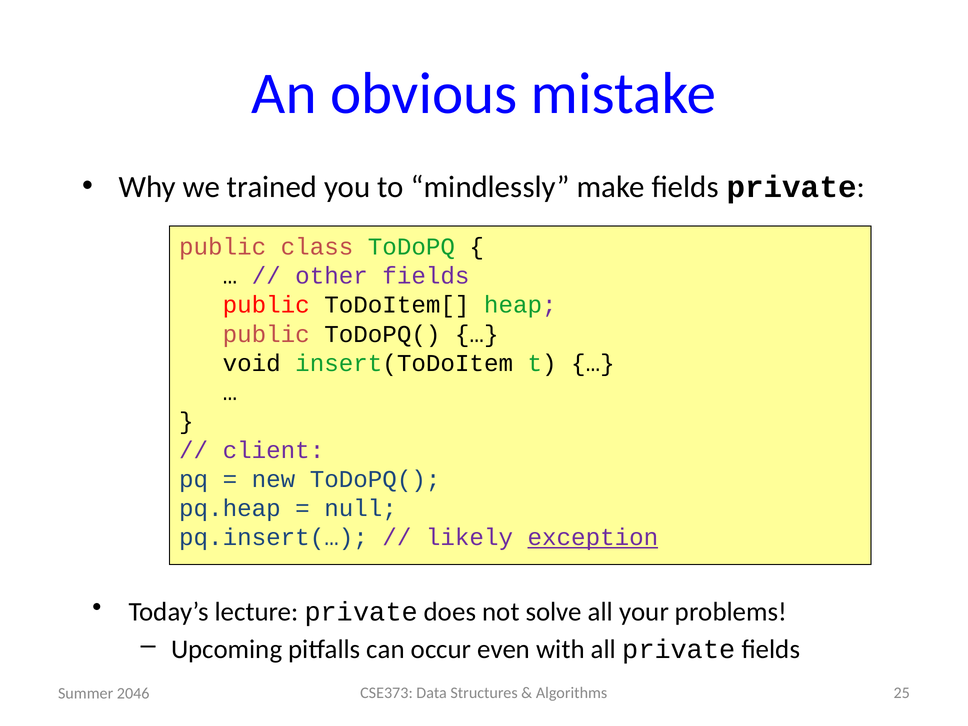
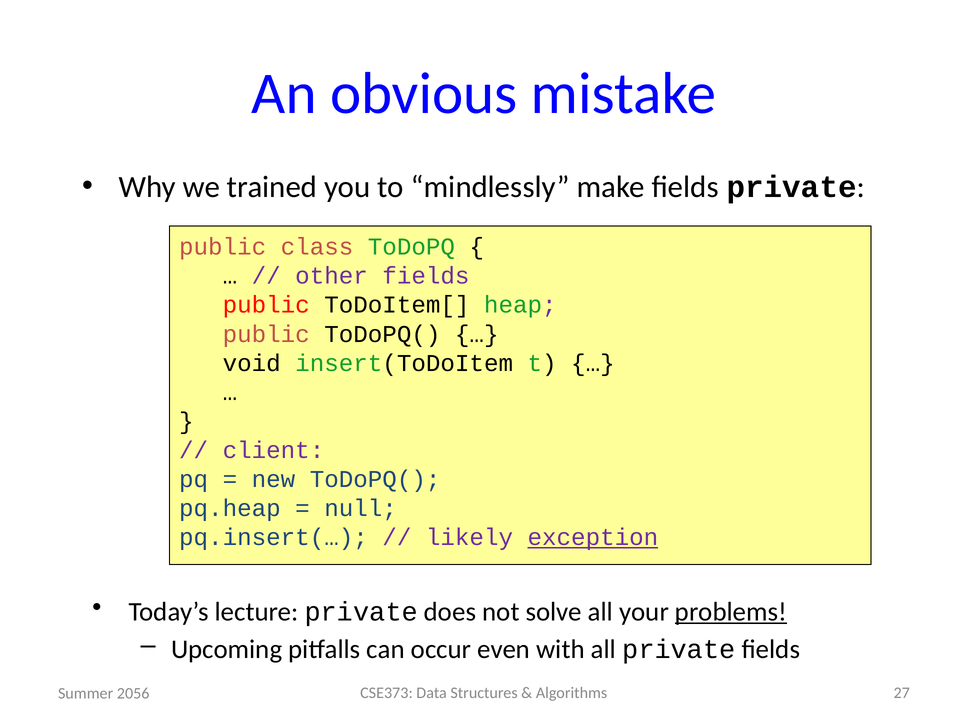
problems underline: none -> present
25: 25 -> 27
2046: 2046 -> 2056
